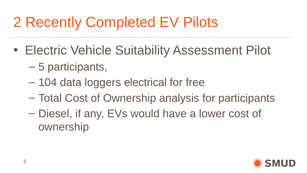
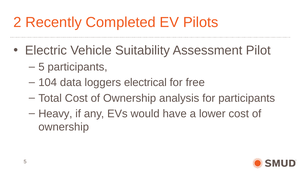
Diesel: Diesel -> Heavy
